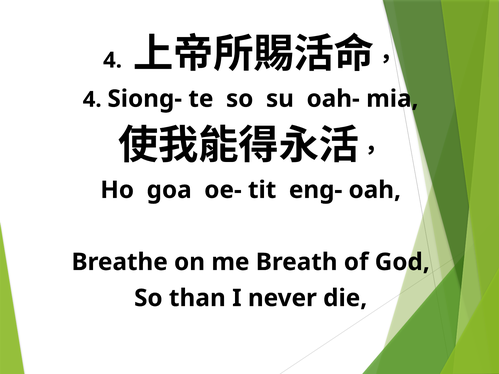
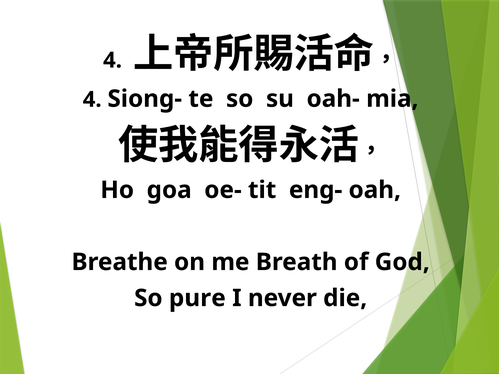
than: than -> pure
